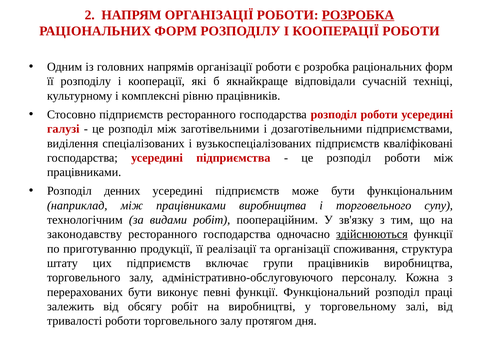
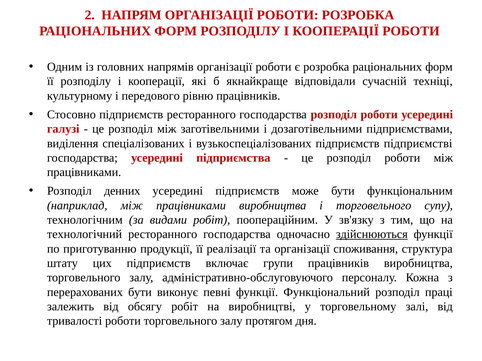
РОЗРОБКА at (358, 15) underline: present -> none
комплексні: комплексні -> передового
кваліфіковані: кваліфіковані -> підприємстві
законодавству: законодавству -> технологічний
